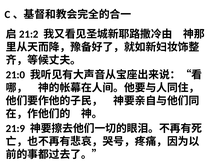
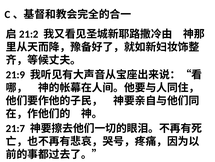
21:0: 21:0 -> 21:9
21:9: 21:9 -> 21:7
